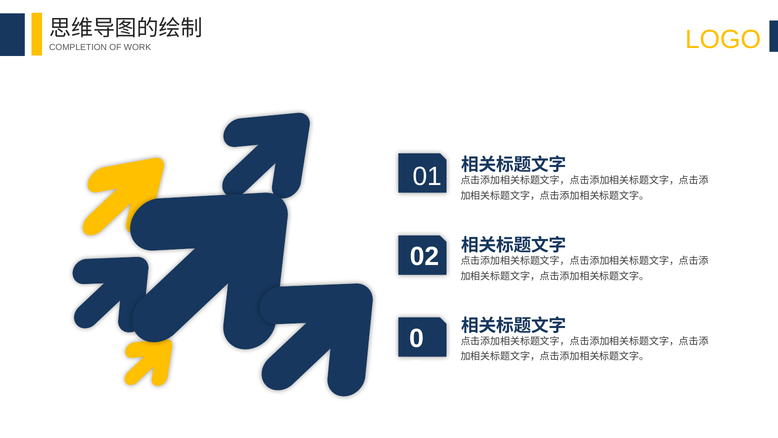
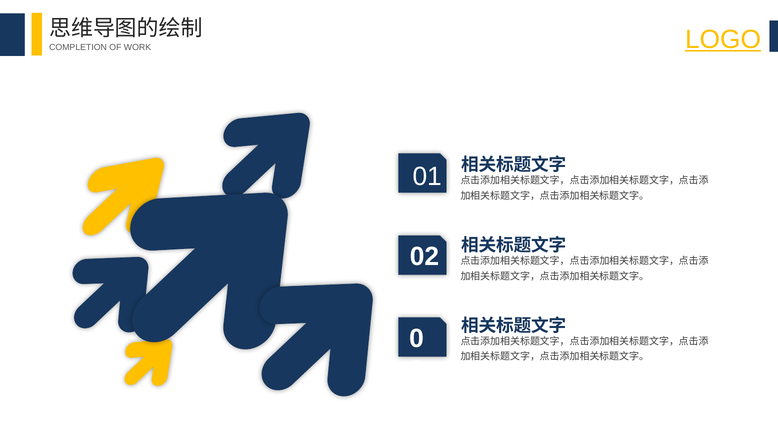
LOGO underline: none -> present
